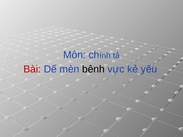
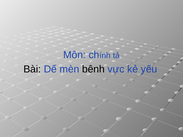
Bài colour: red -> black
